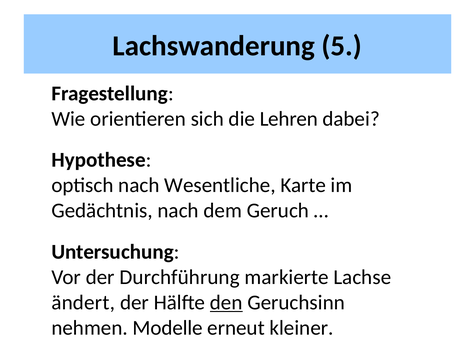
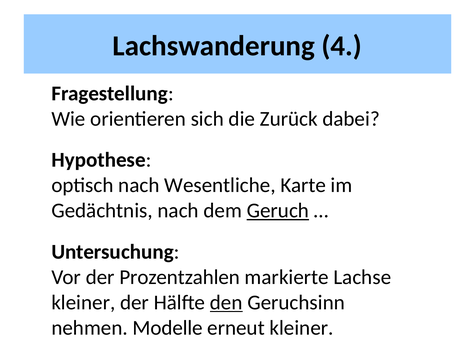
5: 5 -> 4
Lehren: Lehren -> Zurück
Geruch underline: none -> present
Durchführung: Durchführung -> Prozentzahlen
ändert at (83, 303): ändert -> kleiner
